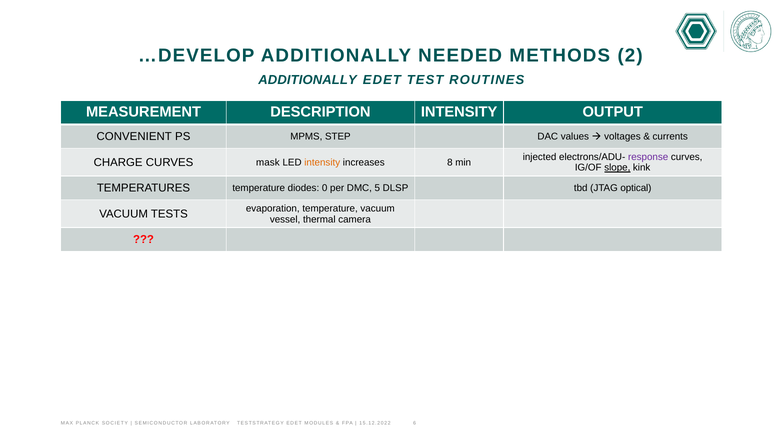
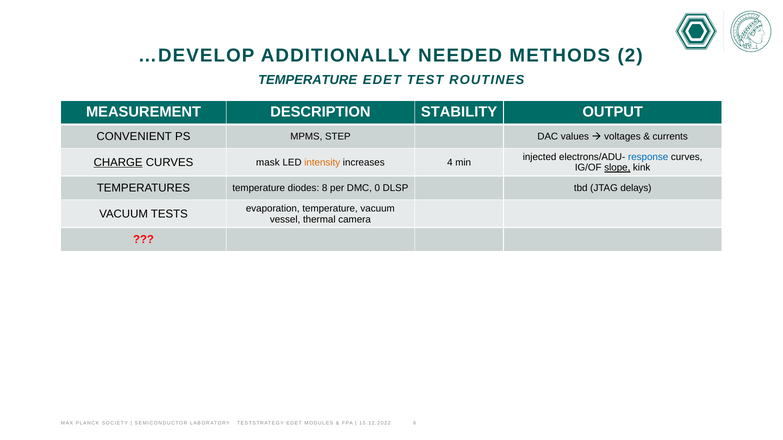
ADDITIONALLY at (308, 80): ADDITIONALLY -> TEMPERATURE
DESCRIPTION INTENSITY: INTENSITY -> STABILITY
response colour: purple -> blue
CHARGE underline: none -> present
8: 8 -> 4
0: 0 -> 8
5: 5 -> 0
optical: optical -> delays
